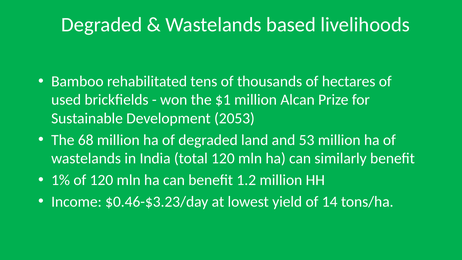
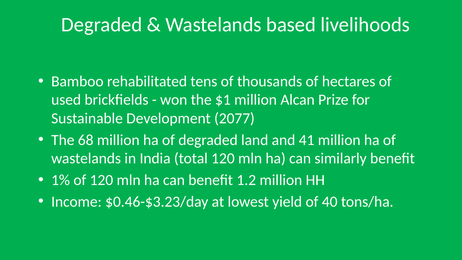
2053: 2053 -> 2077
53: 53 -> 41
14: 14 -> 40
